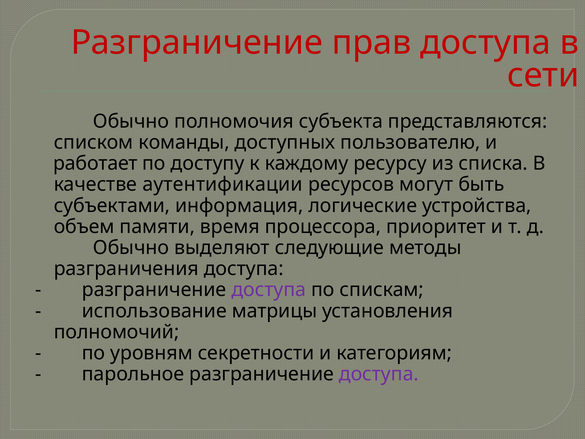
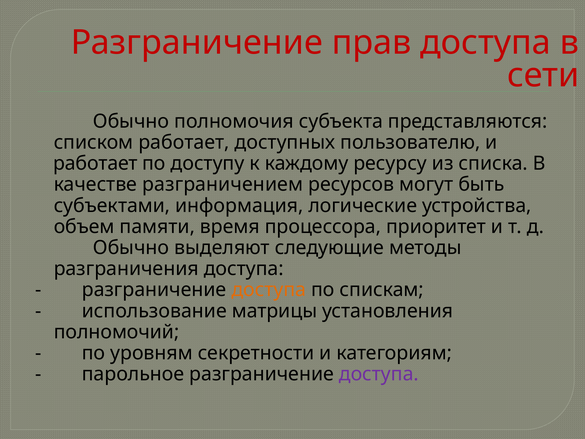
списком команды: команды -> работает
аутентификации: аутентификации -> разграничением
доступа at (269, 290) colour: purple -> orange
